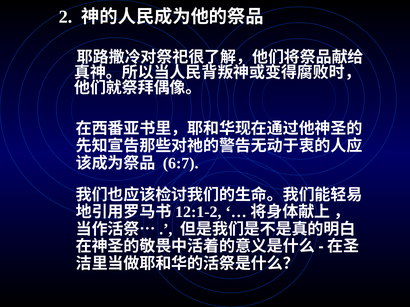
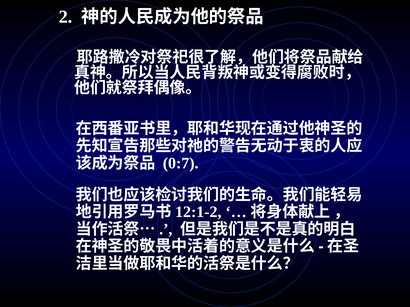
6:7: 6:7 -> 0:7
